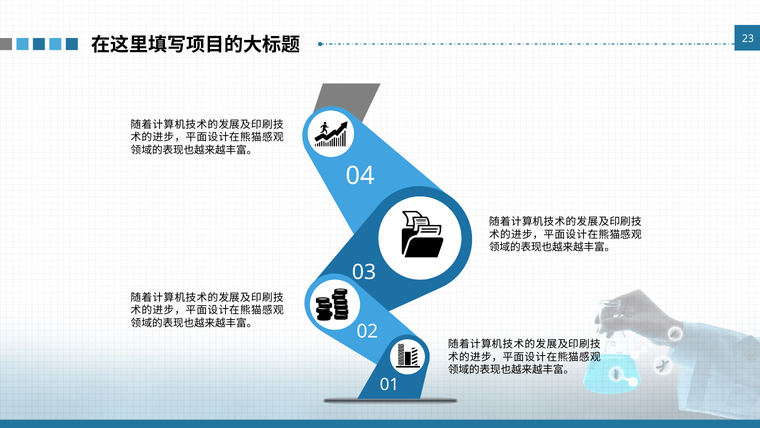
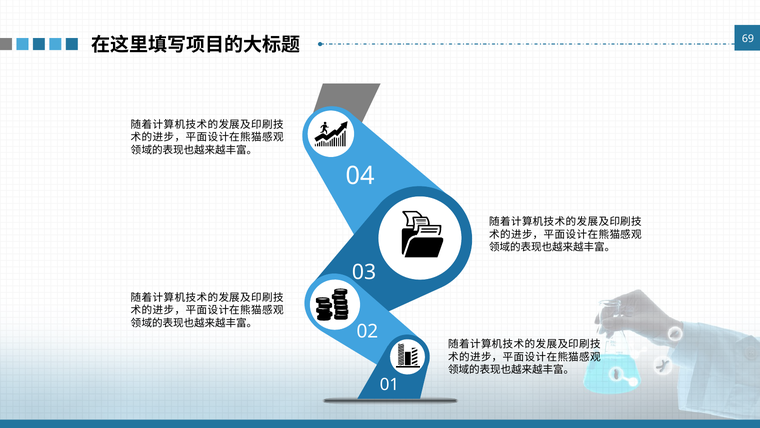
23: 23 -> 69
